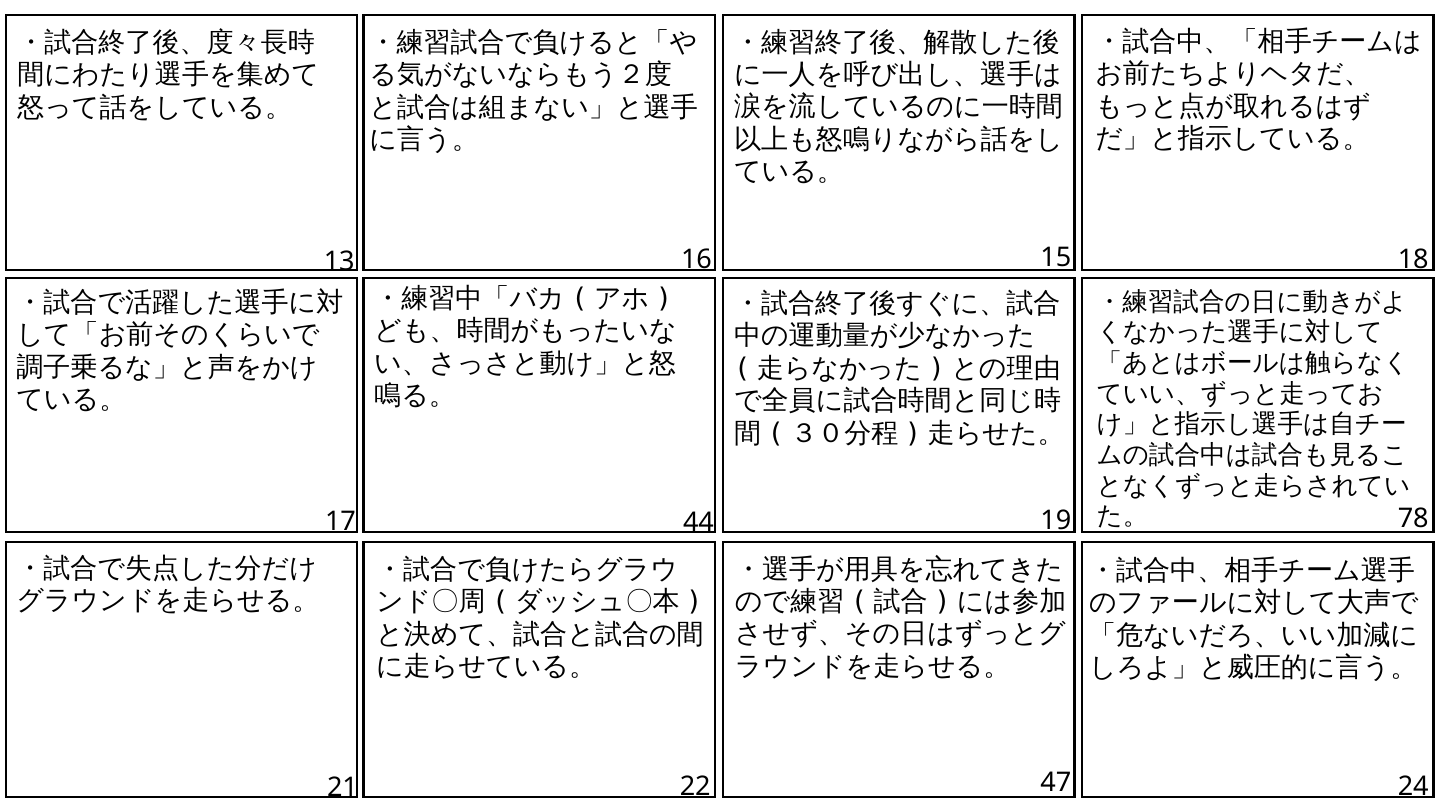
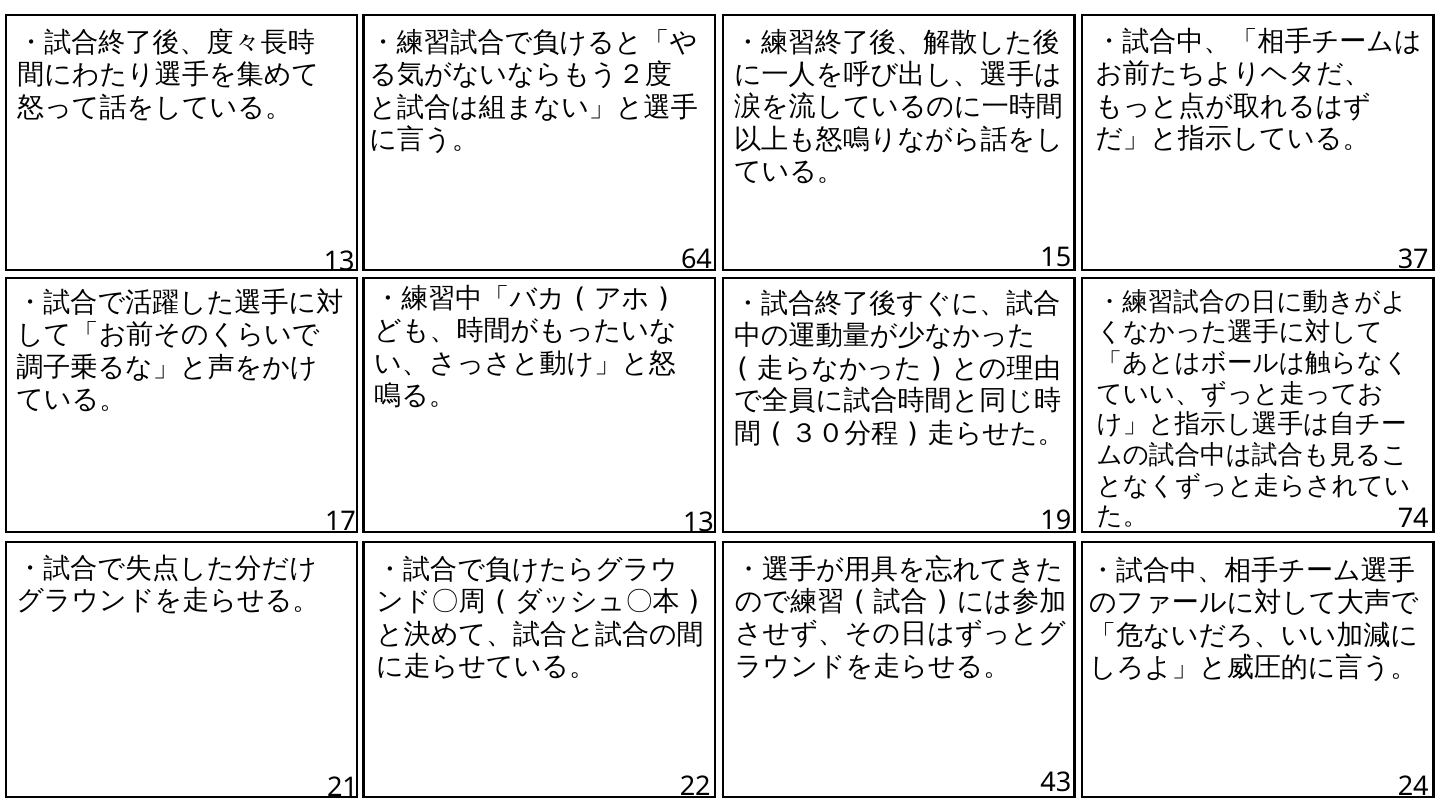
16: 16 -> 64
18: 18 -> 37
17 44: 44 -> 13
78: 78 -> 74
47: 47 -> 43
